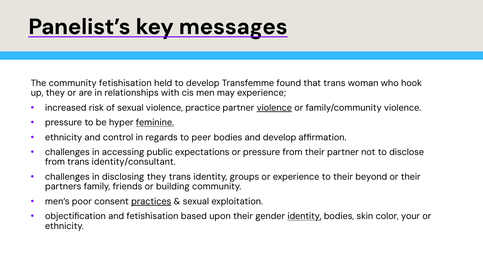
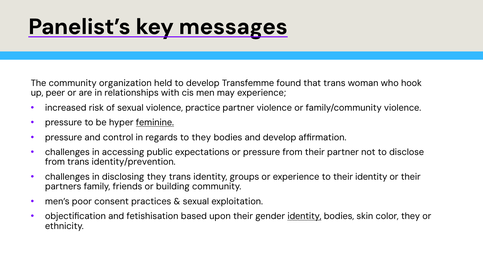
community fetishisation: fetishisation -> organization
up they: they -> peer
violence at (274, 108) underline: present -> none
ethnicity at (64, 137): ethnicity -> pressure
to peer: peer -> they
identity/consultant: identity/consultant -> identity/prevention
their beyond: beyond -> identity
practices underline: present -> none
color your: your -> they
